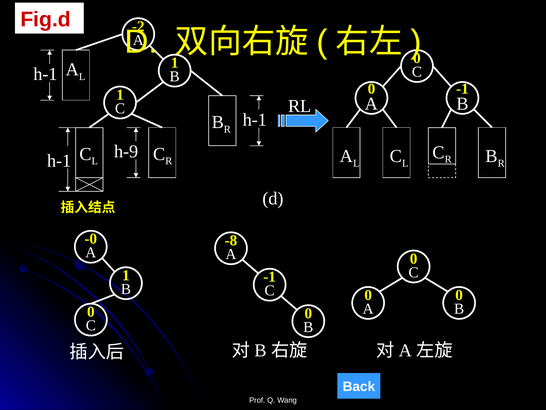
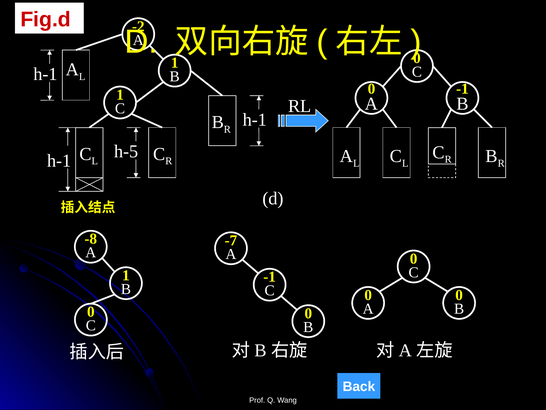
h-9: h-9 -> h-5
-0: -0 -> -8
-8: -8 -> -7
